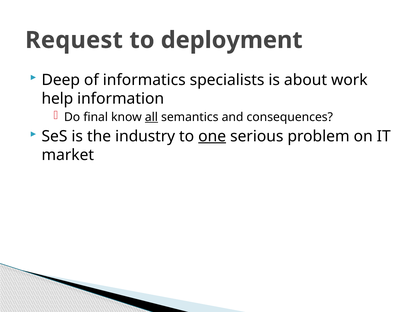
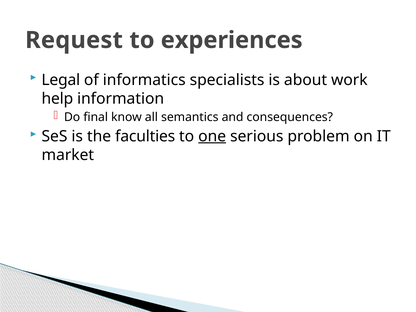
deployment: deployment -> experiences
Deep: Deep -> Legal
all underline: present -> none
industry: industry -> faculties
